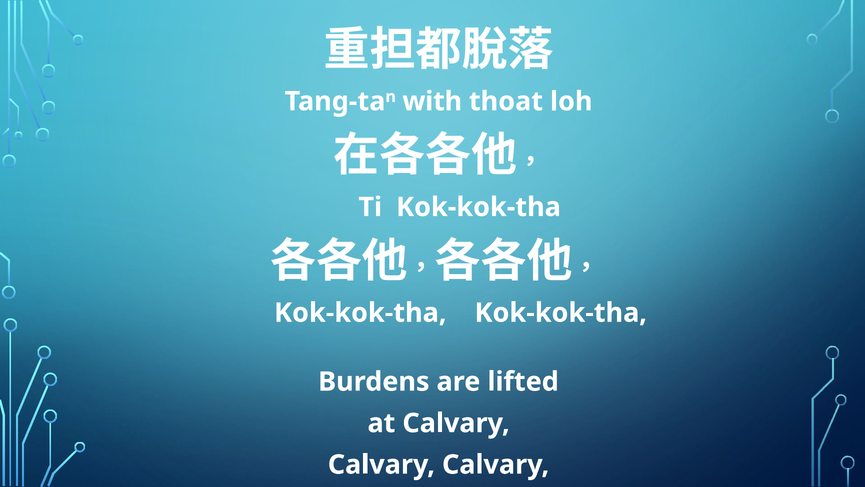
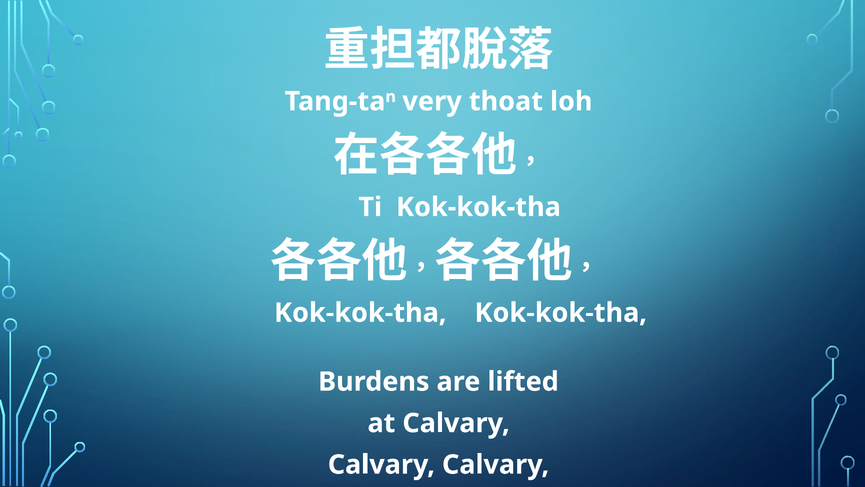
with: with -> very
